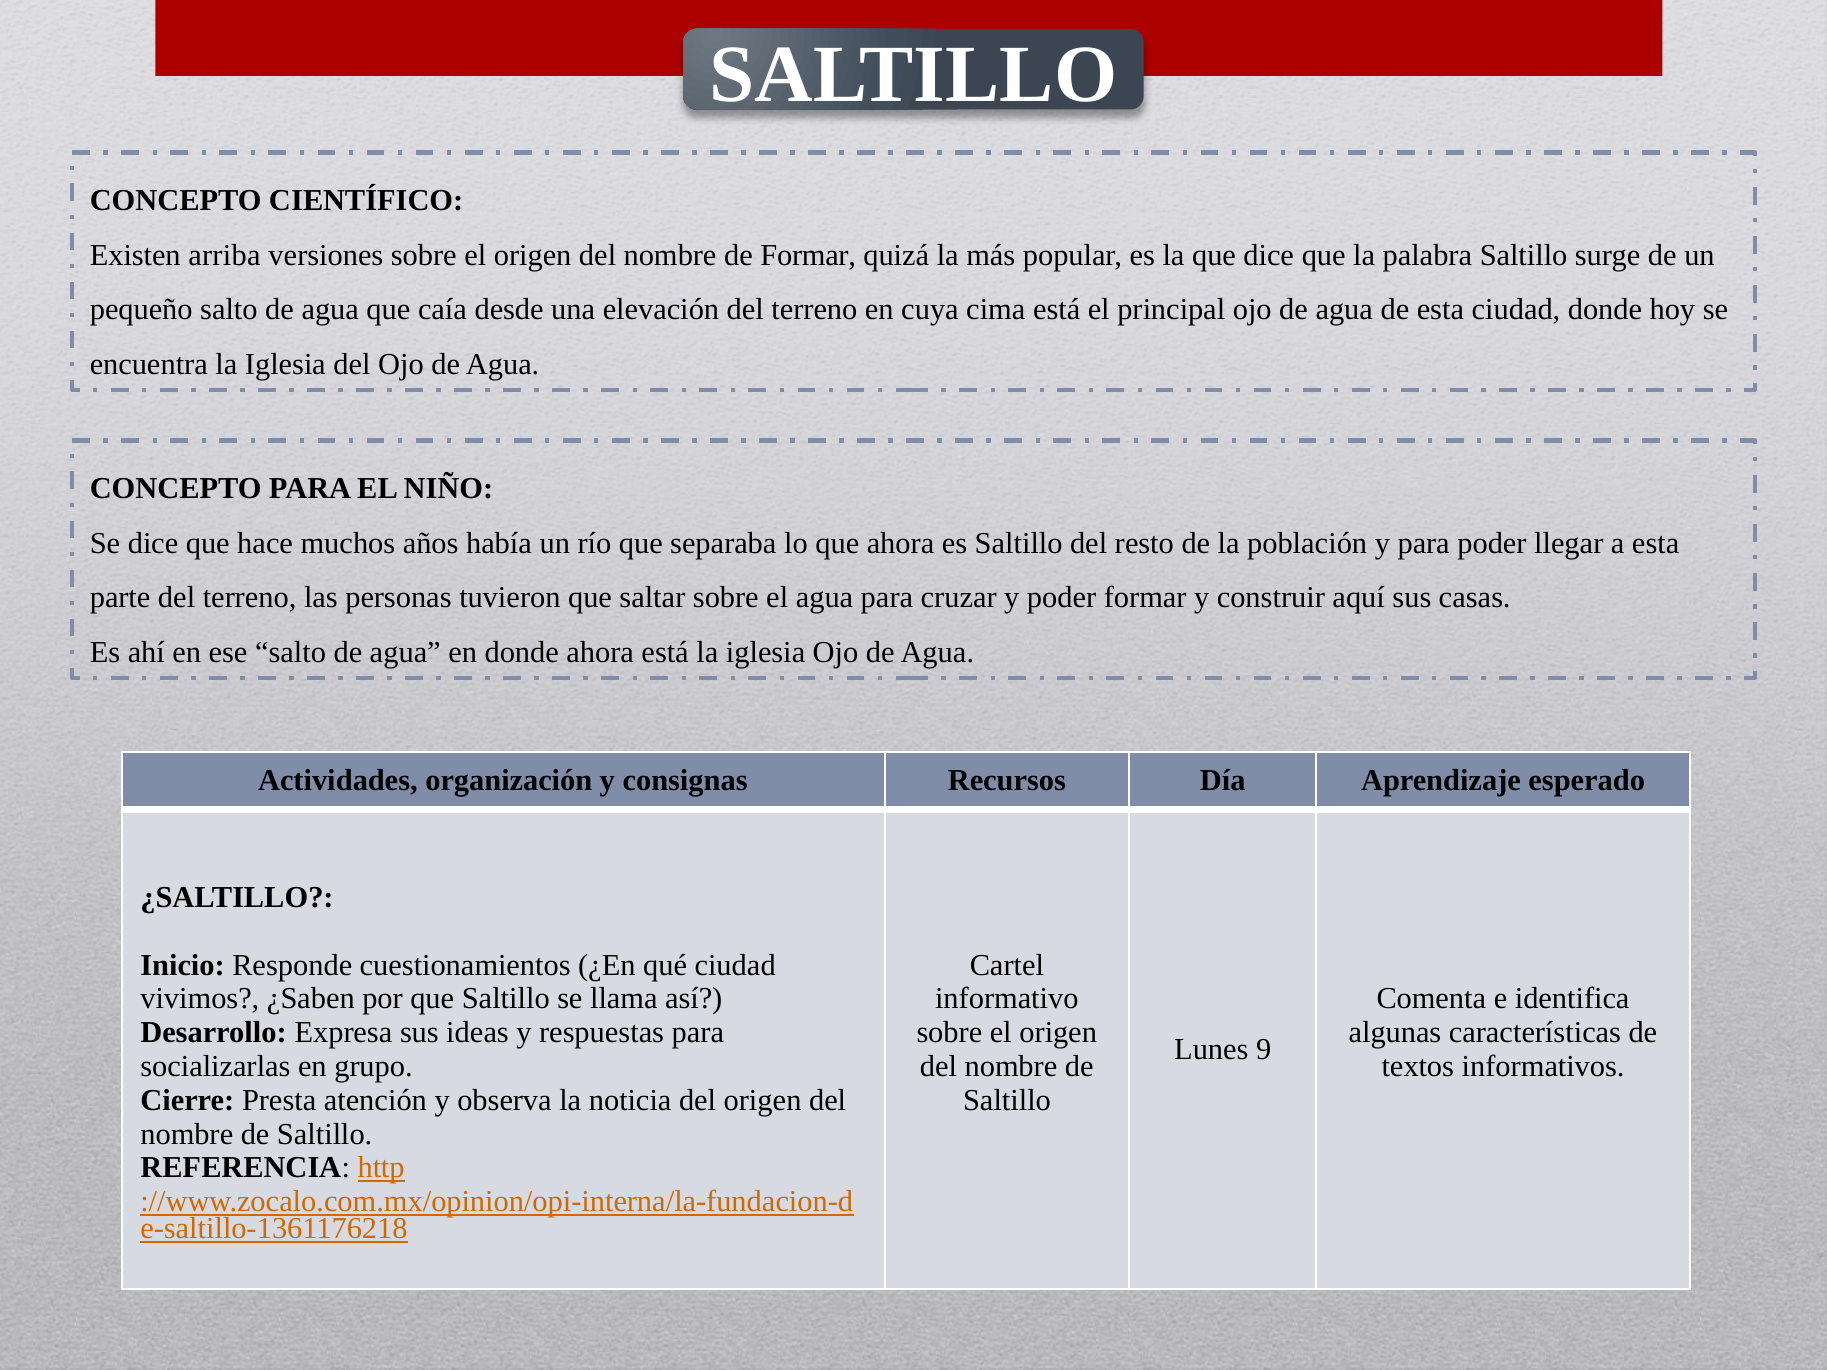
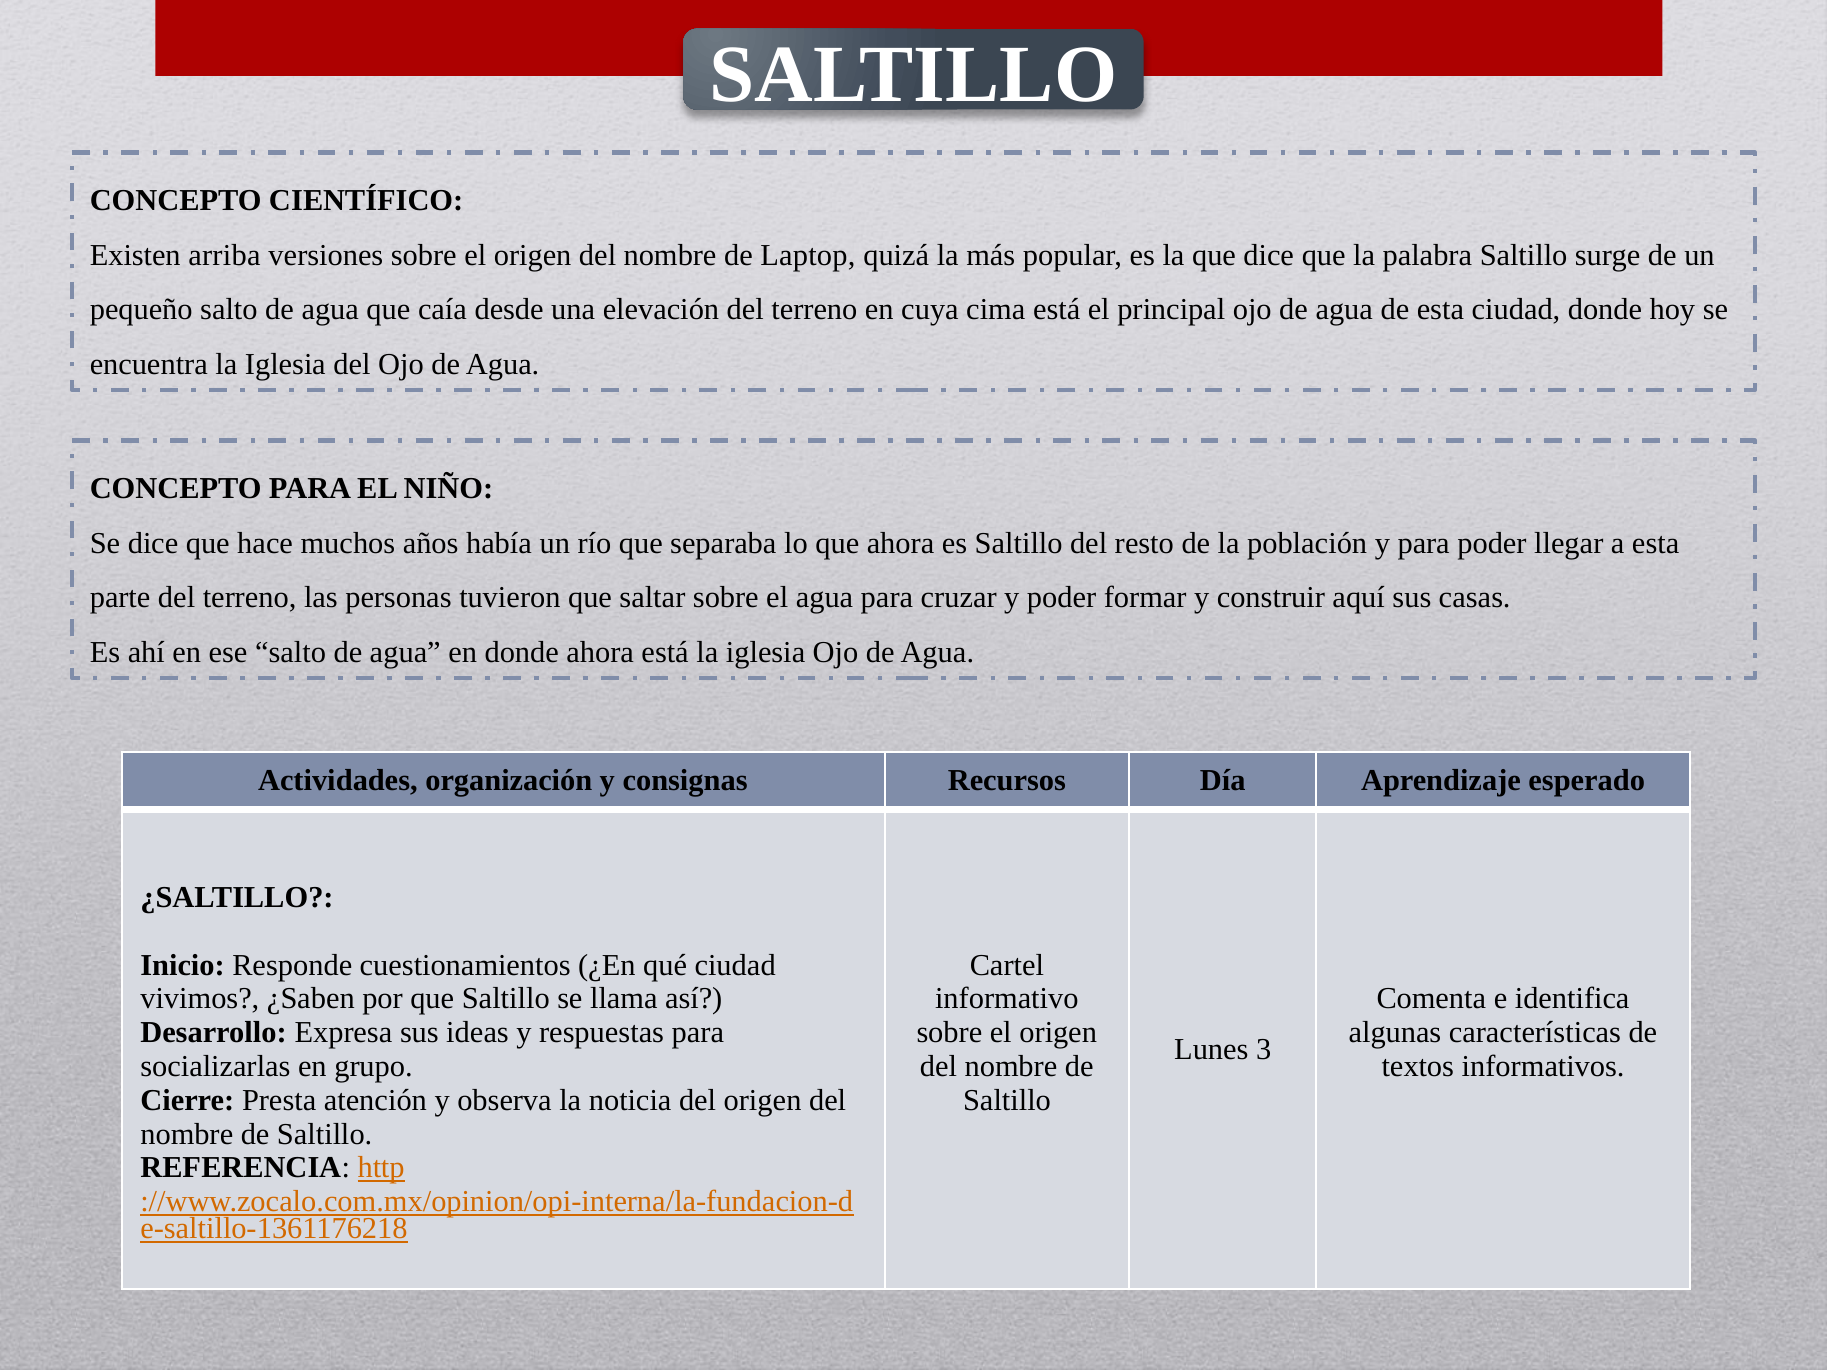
de Formar: Formar -> Laptop
9: 9 -> 3
